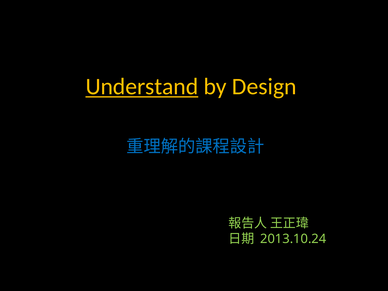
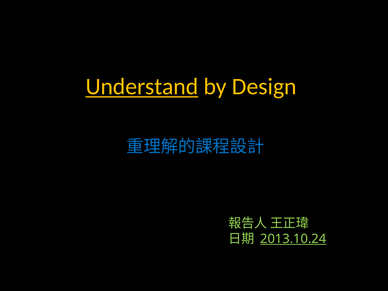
2013.10.24 underline: none -> present
